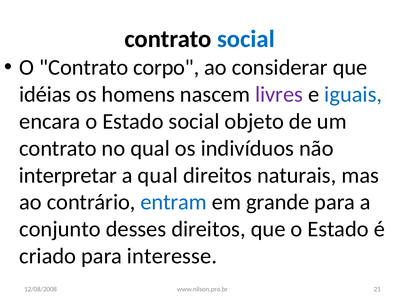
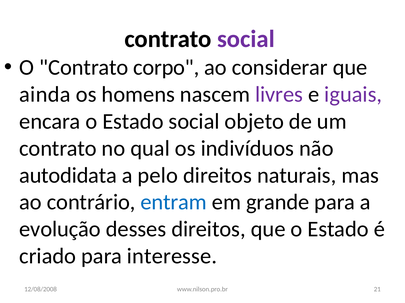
social at (246, 39) colour: blue -> purple
idéias: idéias -> ainda
iguais colour: blue -> purple
interpretar: interpretar -> autodidata
a qual: qual -> pelo
conjunto: conjunto -> evolução
